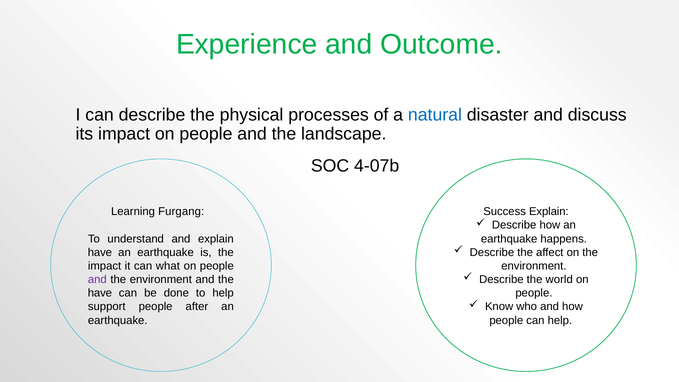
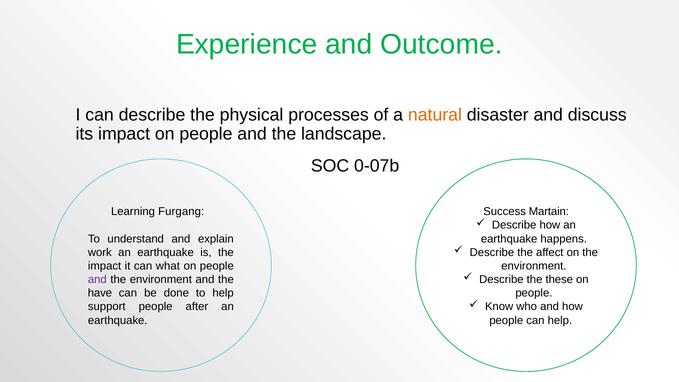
natural colour: blue -> orange
4-07b: 4-07b -> 0-07b
Success Explain: Explain -> Martain
have at (100, 252): have -> work
world: world -> these
